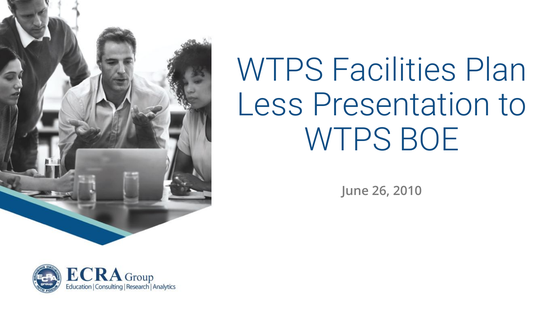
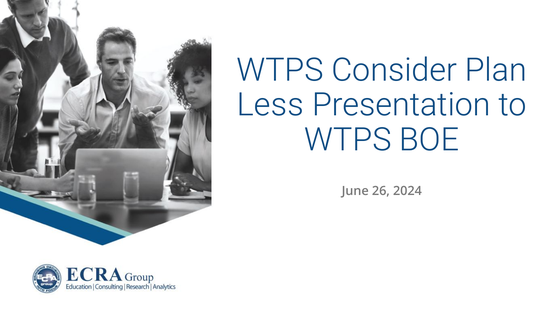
Facilities: Facilities -> Consider
2010: 2010 -> 2024
